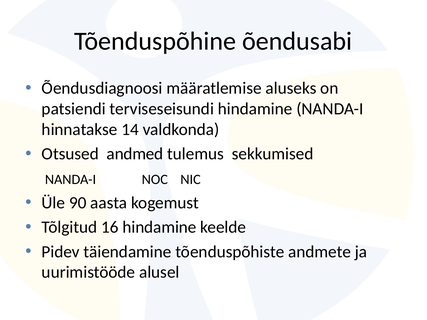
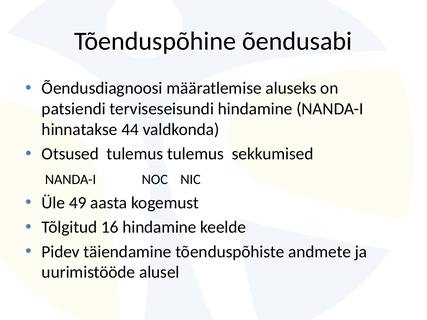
14: 14 -> 44
andmed at (135, 154): andmed -> tulemus
90: 90 -> 49
